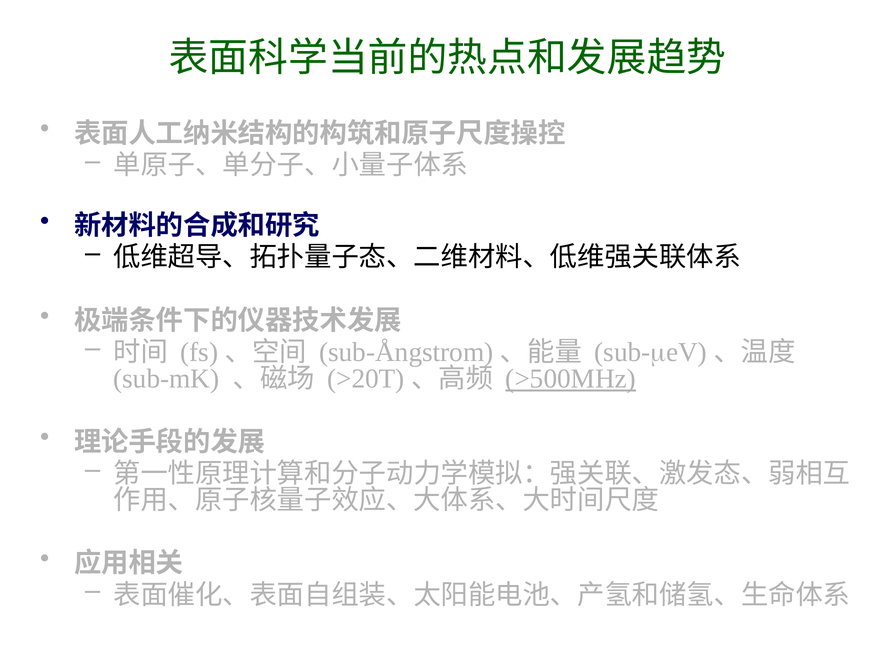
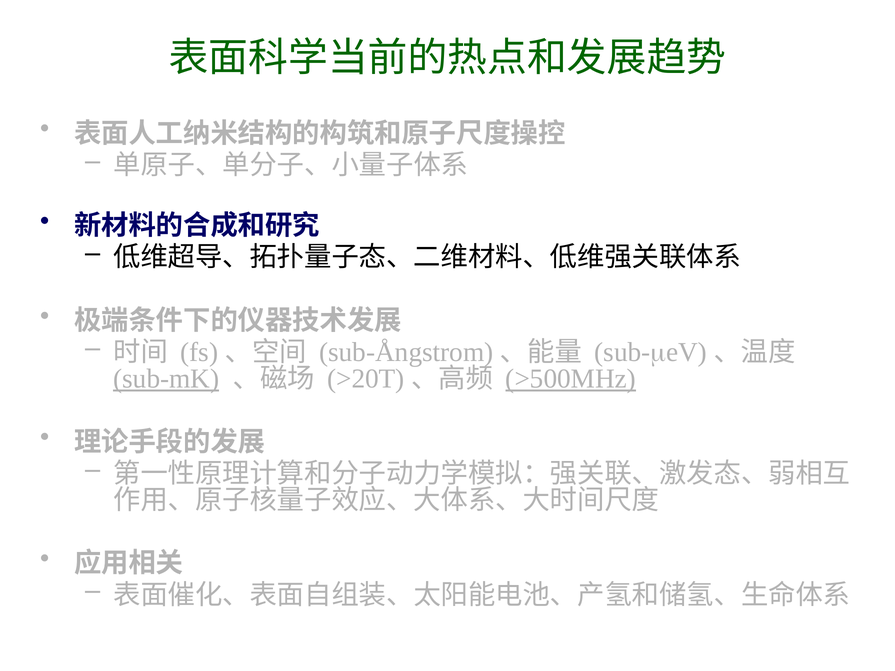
sub-mK underline: none -> present
